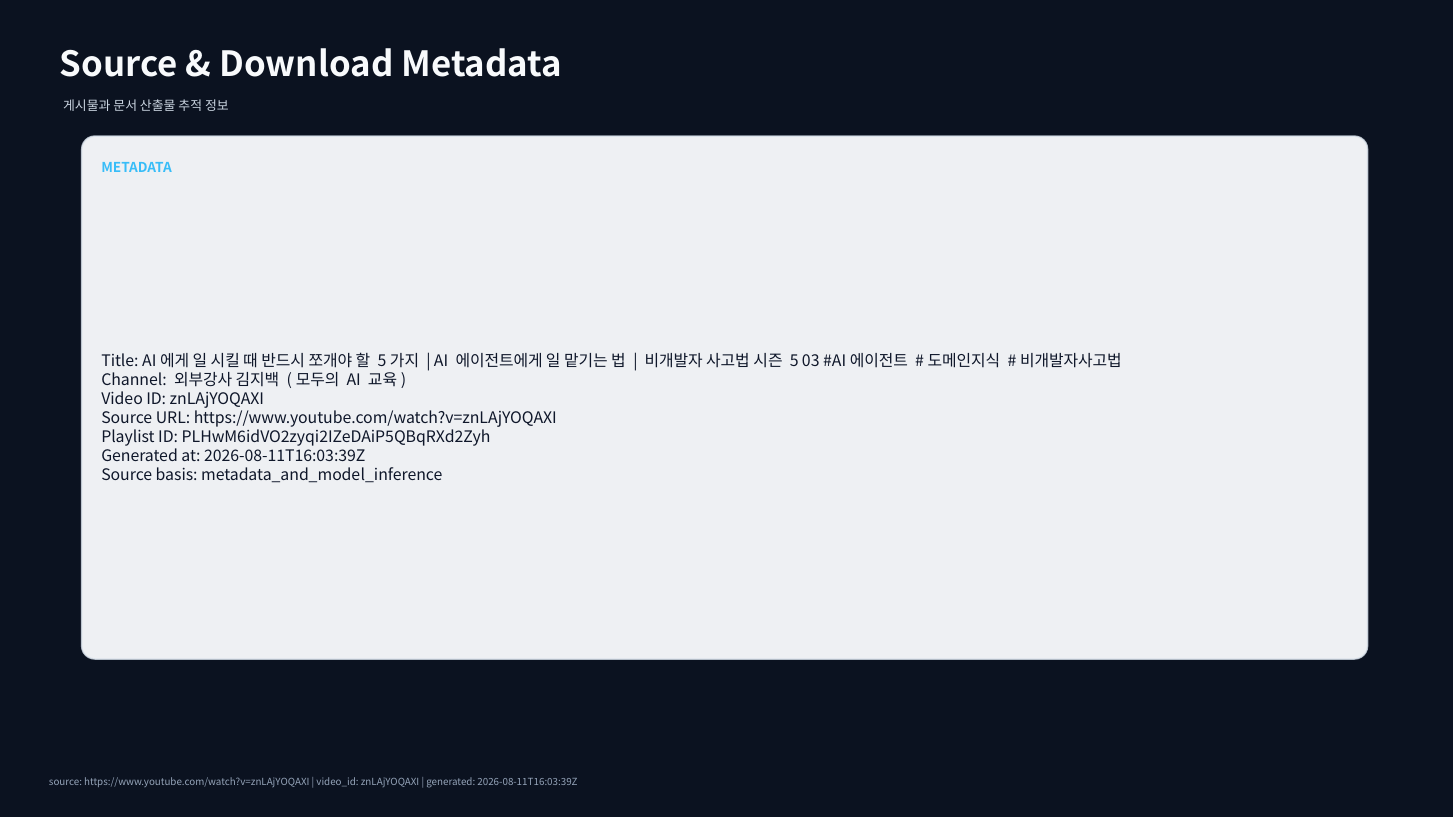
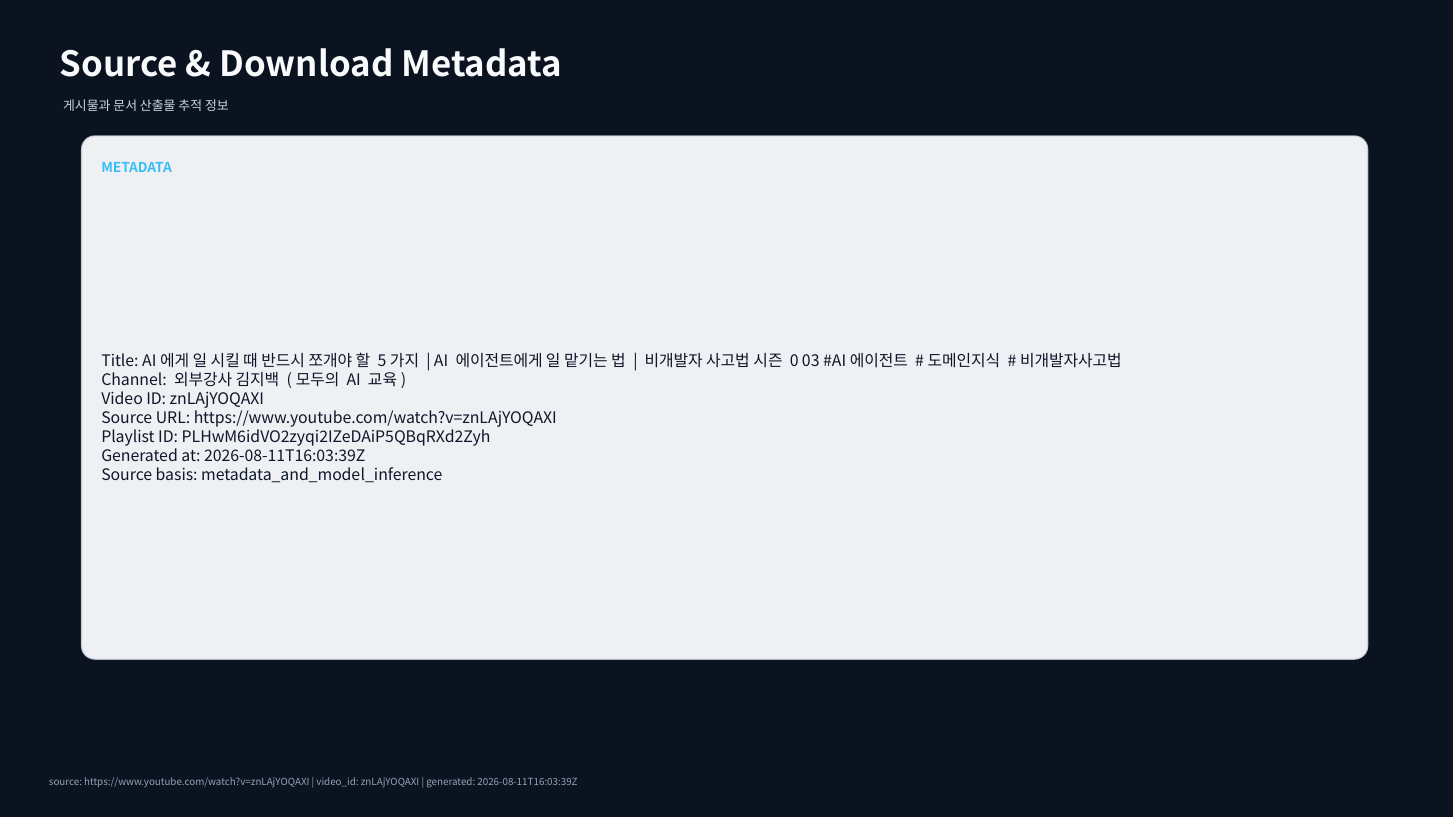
5: 5 -> 0
